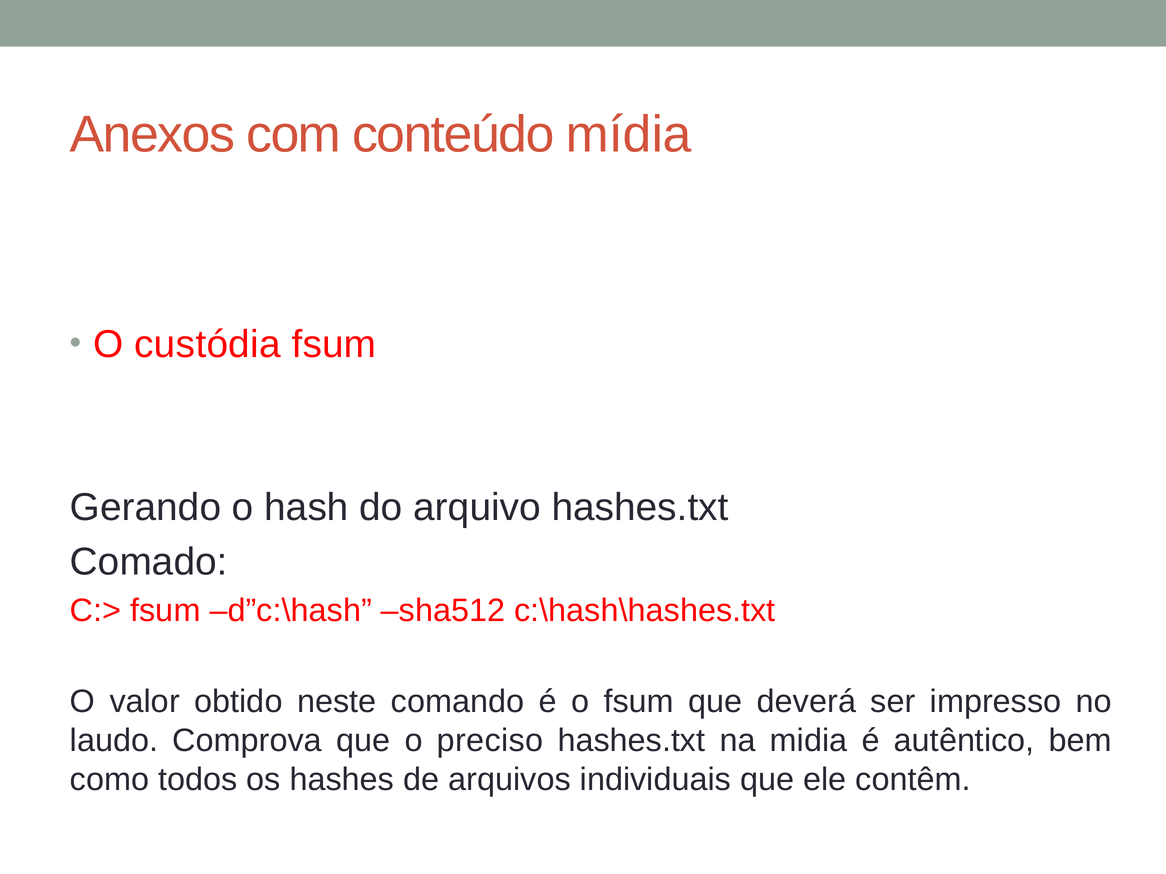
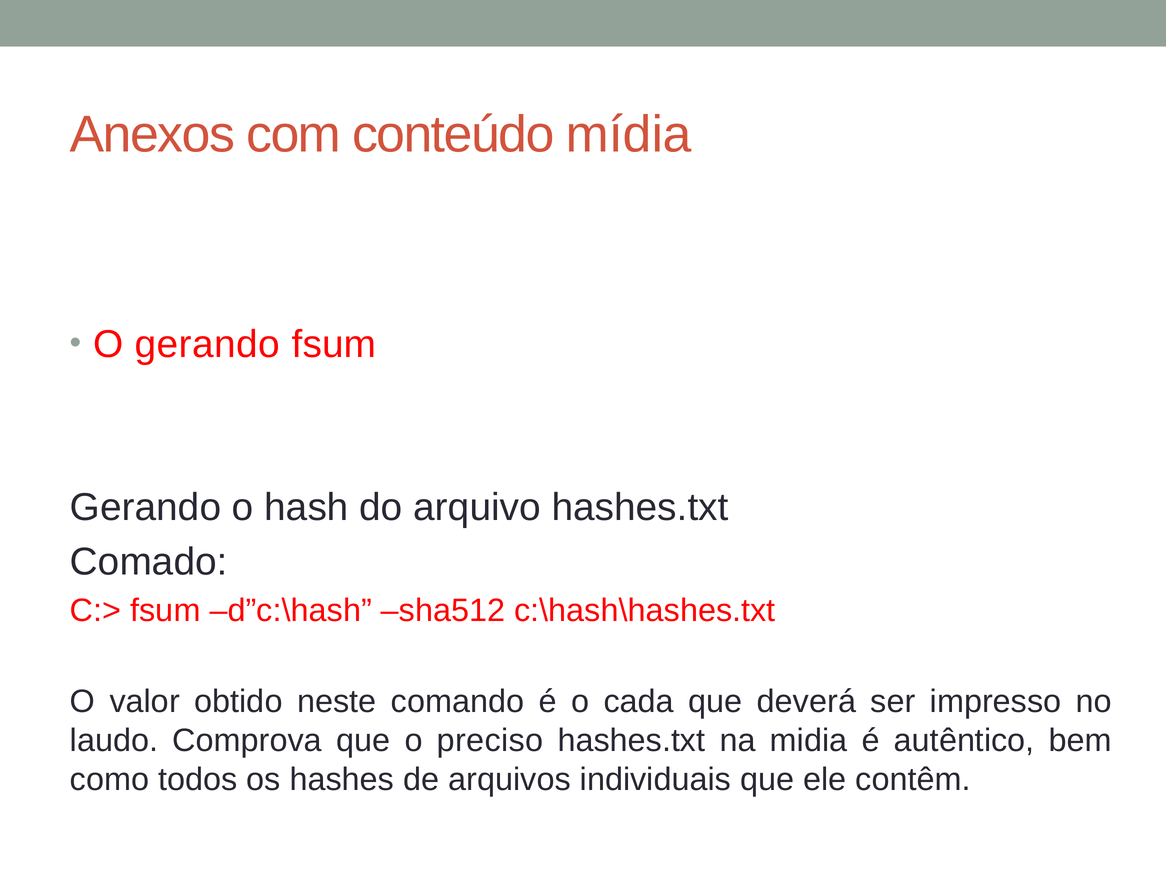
O custódia: custódia -> gerando
o fsum: fsum -> cada
